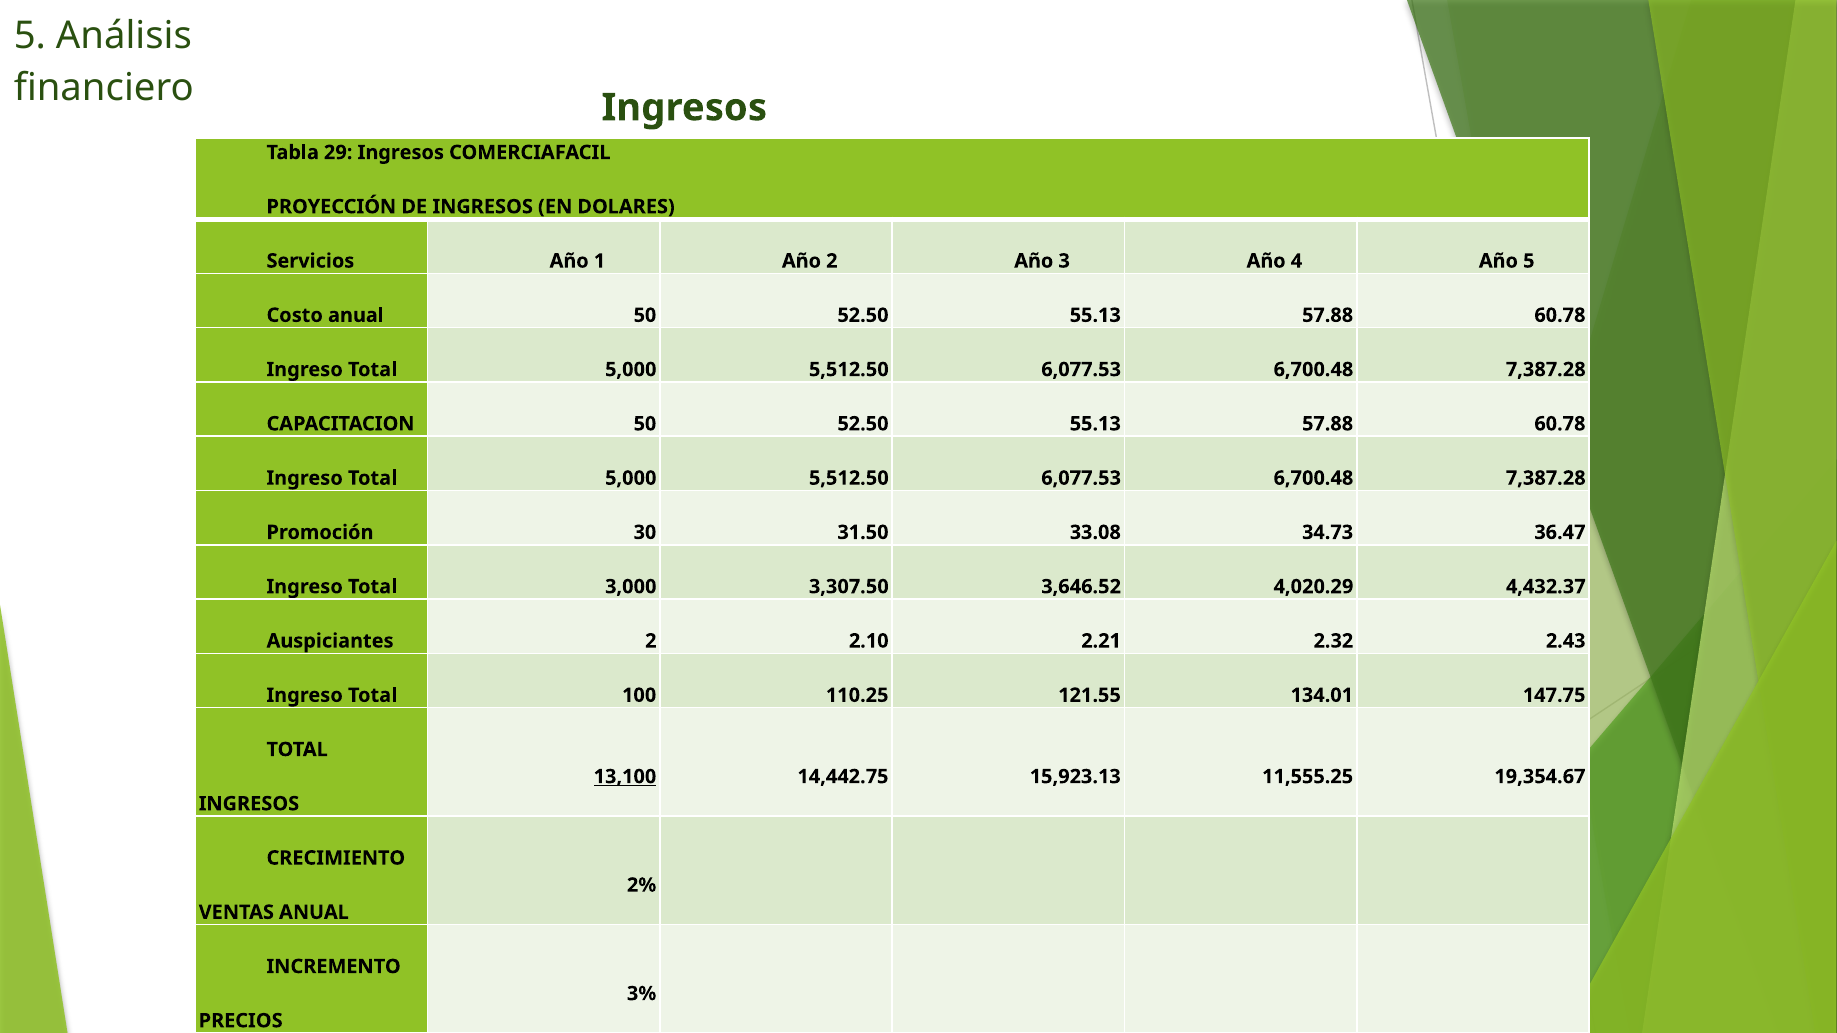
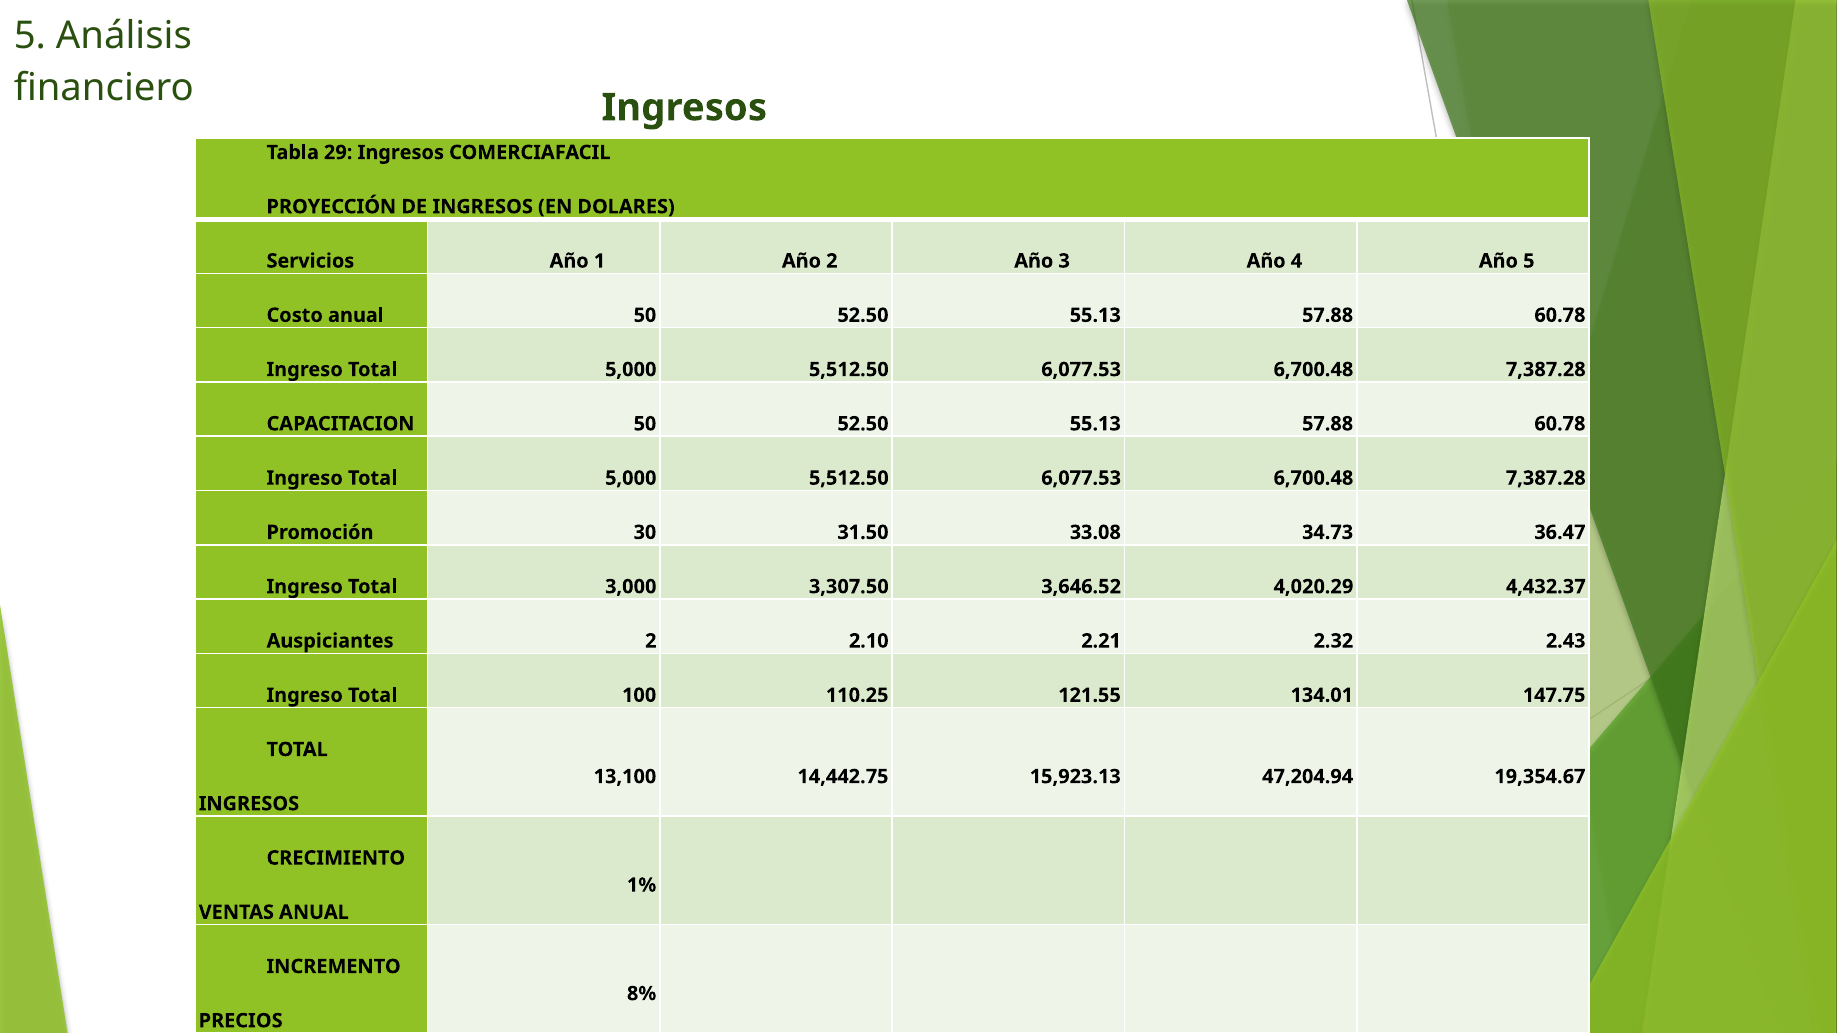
13,100 underline: present -> none
11,555.25: 11,555.25 -> 47,204.94
2%: 2% -> 1%
3%: 3% -> 8%
